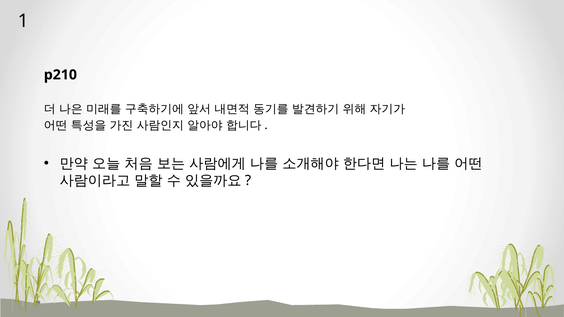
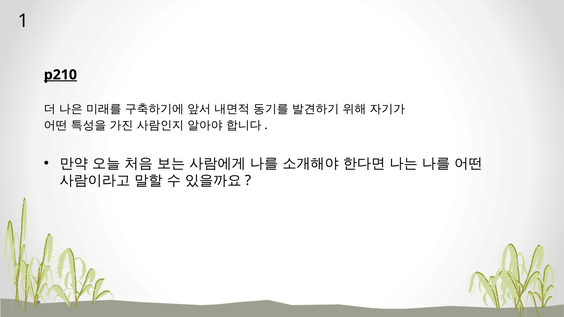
p210 underline: none -> present
